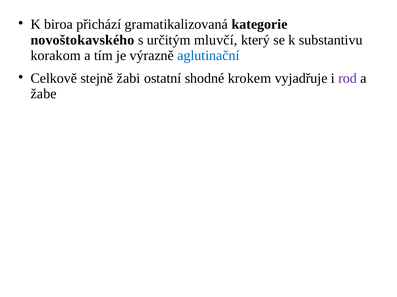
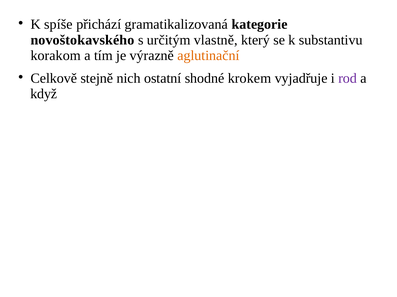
biroa: biroa -> spíše
mluvčí: mluvčí -> vlastně
aglutinační colour: blue -> orange
žabi: žabi -> nich
žabe: žabe -> když
